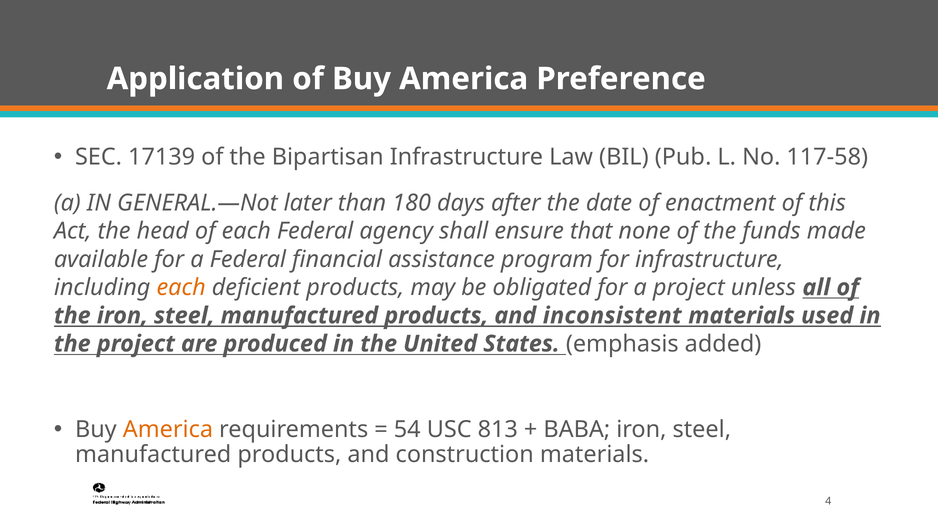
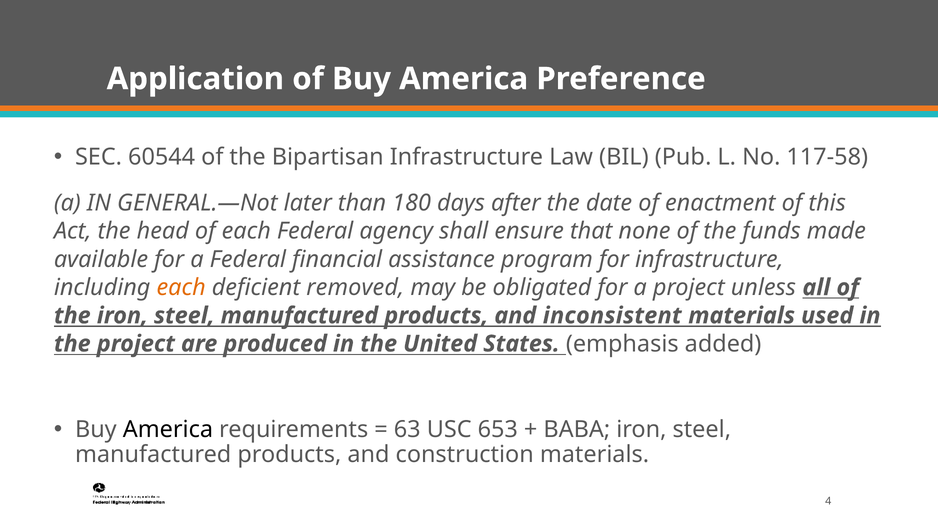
17139: 17139 -> 60544
deficient products: products -> removed
America at (168, 429) colour: orange -> black
54: 54 -> 63
813: 813 -> 653
